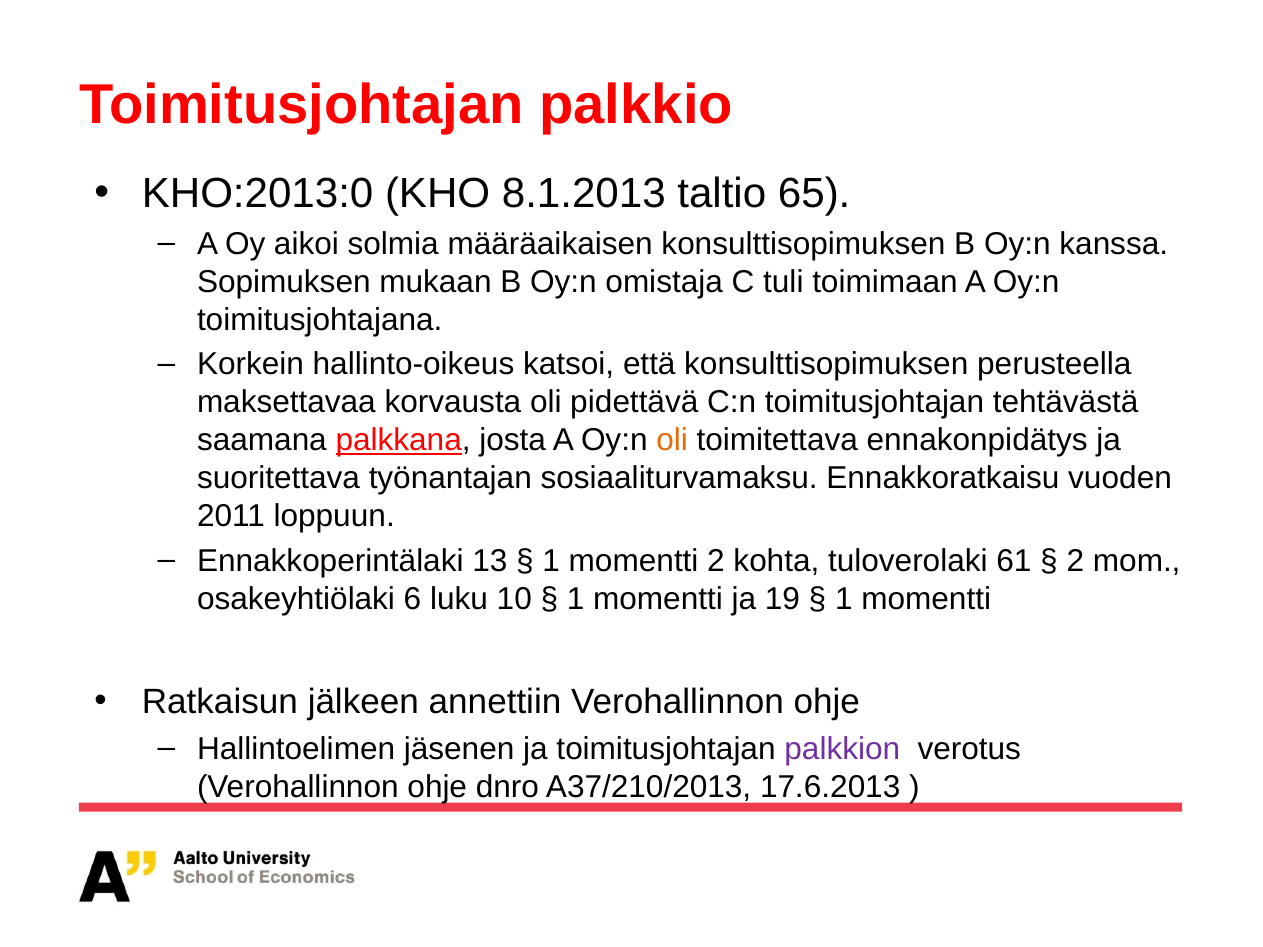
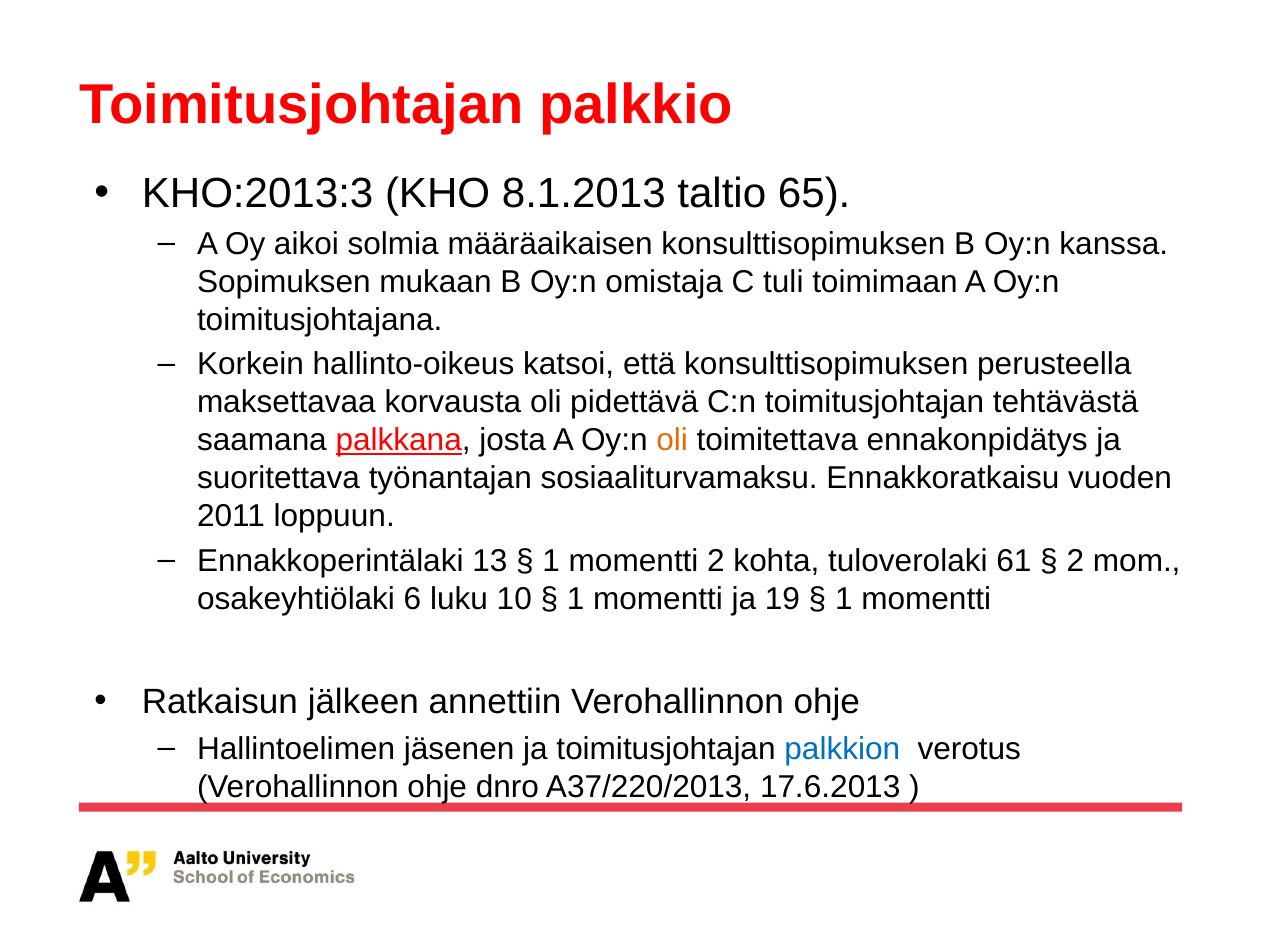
KHO:2013:0: KHO:2013:0 -> KHO:2013:3
palkkion colour: purple -> blue
A37/210/2013: A37/210/2013 -> A37/220/2013
